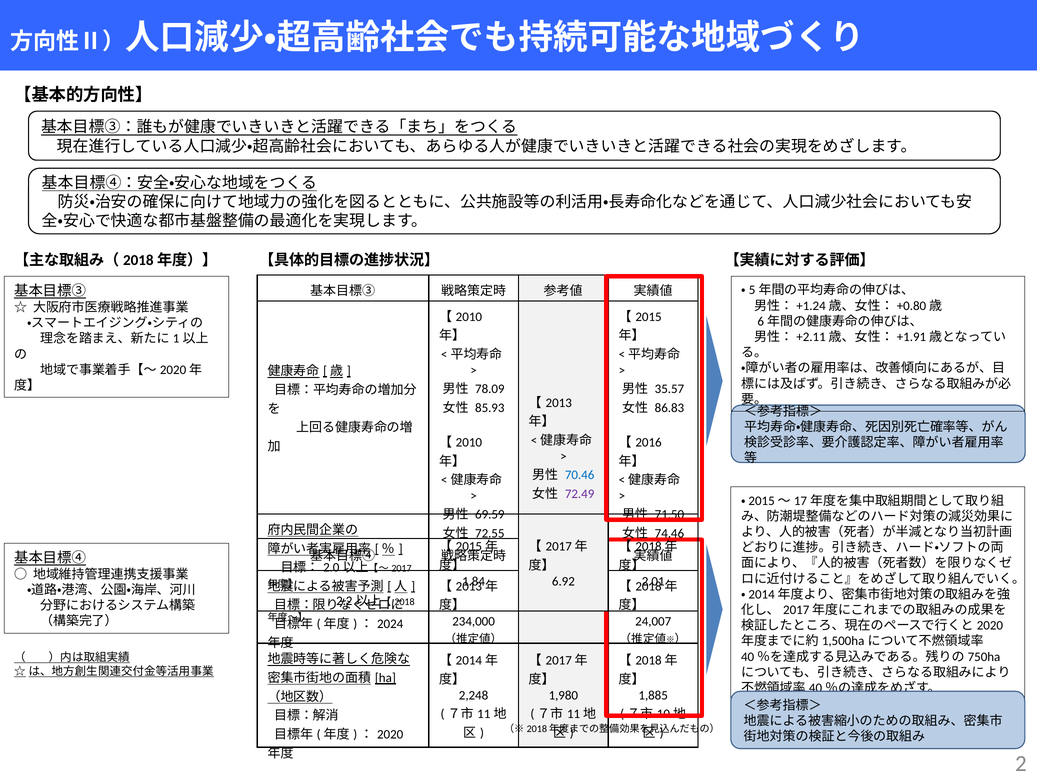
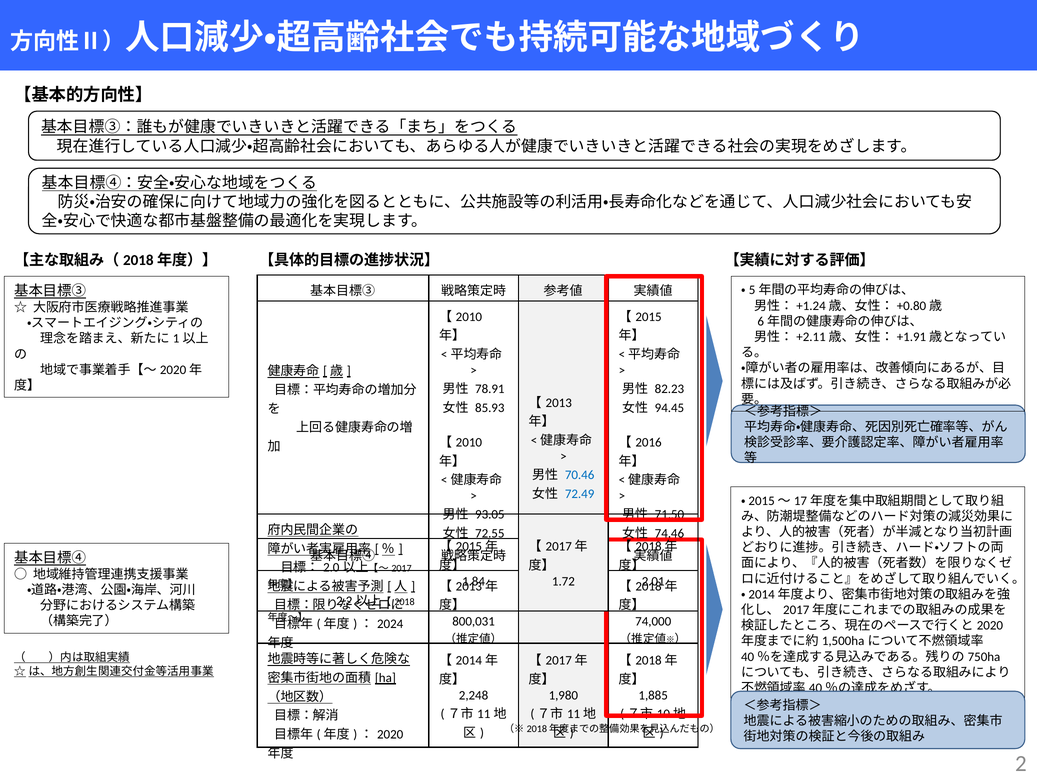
78.09: 78.09 -> 78.91
35.57: 35.57 -> 82.23
86.83: 86.83 -> 94.45
72.49 colour: purple -> blue
69.59: 69.59 -> 93.05
6.92: 6.92 -> 1.72
234,000: 234,000 -> 800,031
24,007: 24,007 -> 74,000
